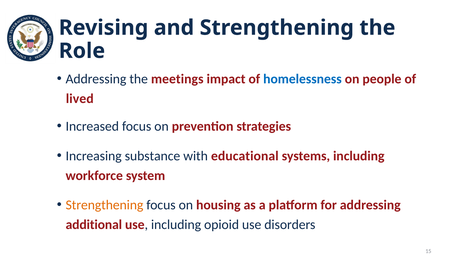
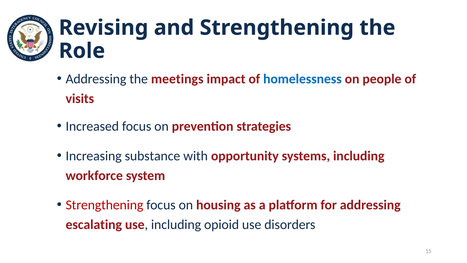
lived: lived -> visits
educational: educational -> opportunity
Strengthening at (104, 205) colour: orange -> red
additional: additional -> escalating
